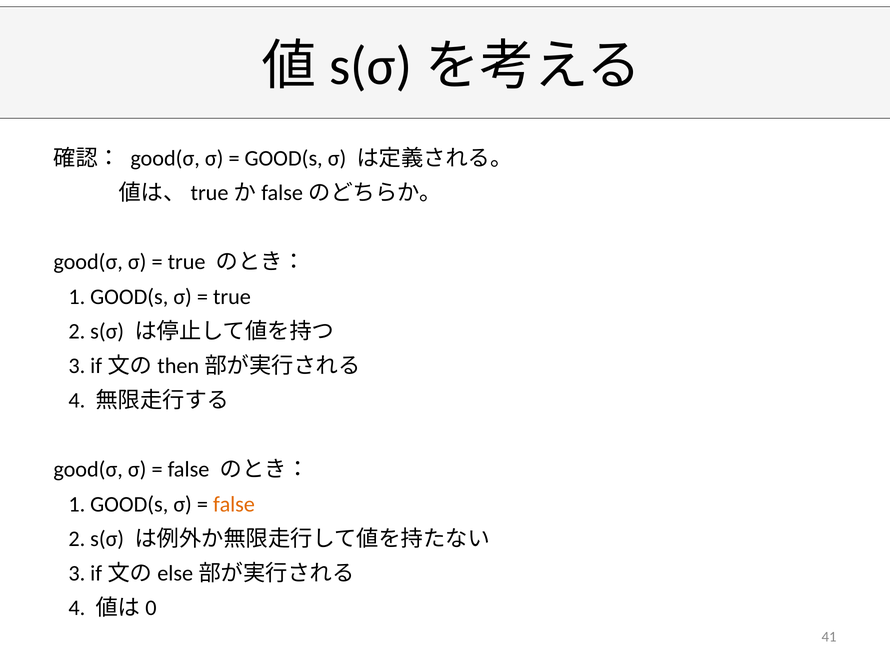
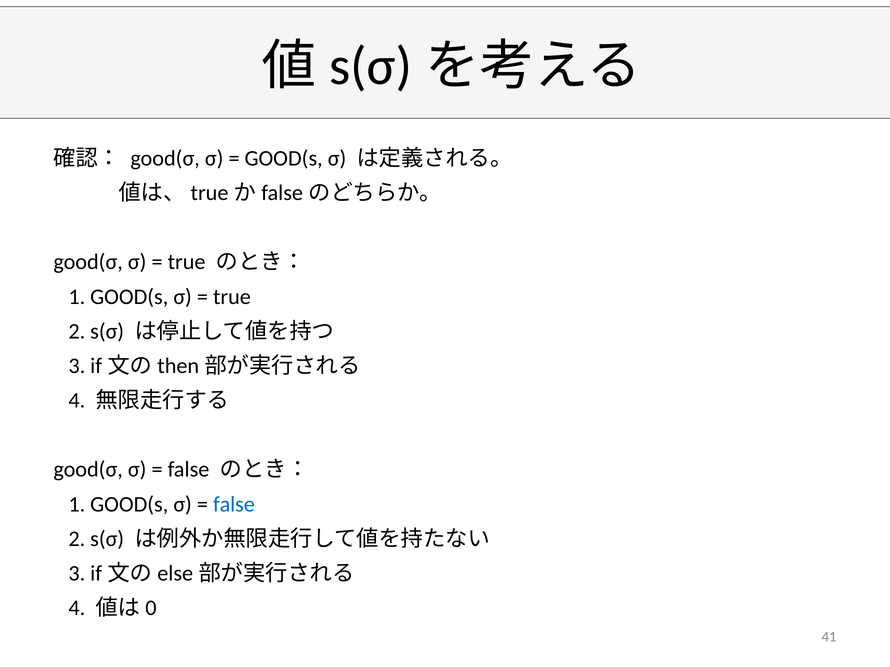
false at (234, 505) colour: orange -> blue
